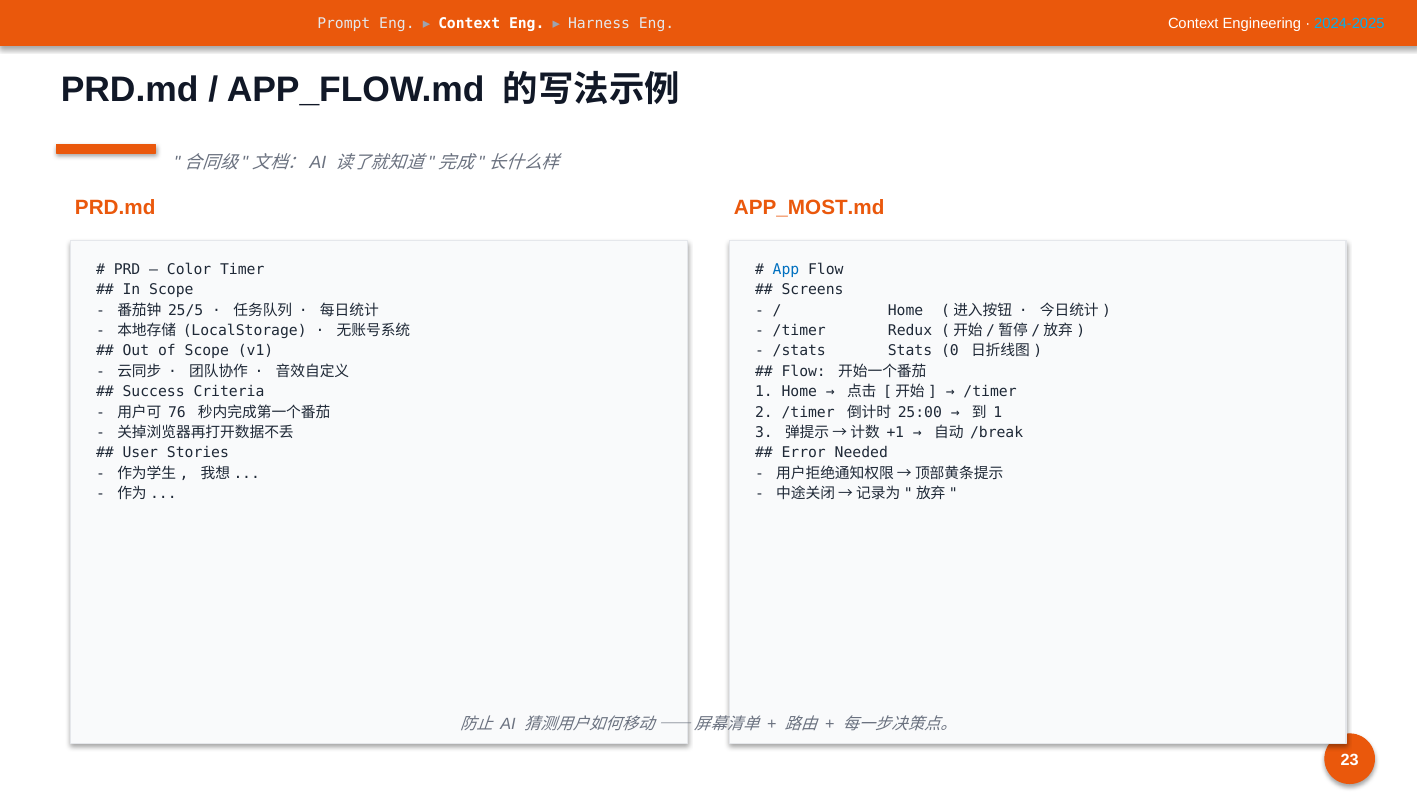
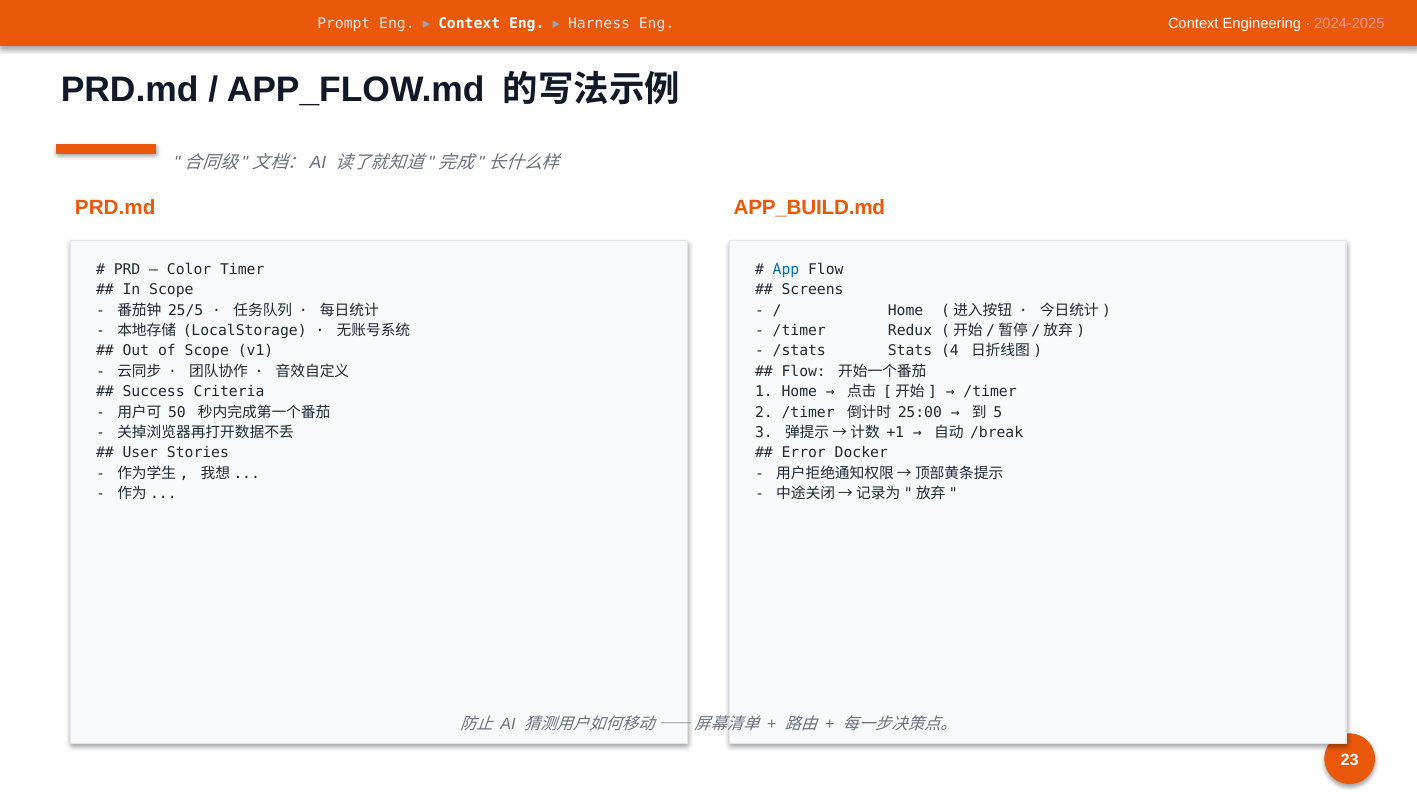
2024-2025 colour: light blue -> pink
APP_MOST.md: APP_MOST.md -> APP_BUILD.md
0: 0 -> 4
76: 76 -> 50
1 at (998, 412): 1 -> 5
Needed: Needed -> Docker
